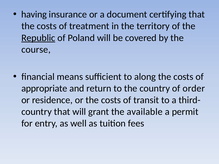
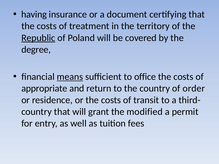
course: course -> degree
means underline: none -> present
along: along -> office
available: available -> modified
